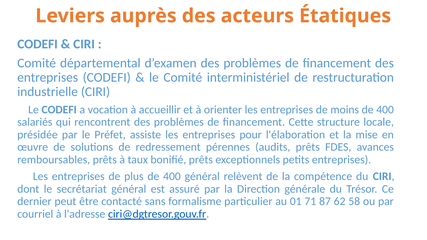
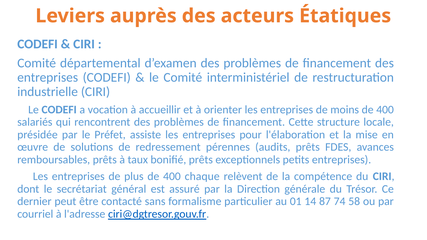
400 général: général -> chaque
71: 71 -> 14
62: 62 -> 74
